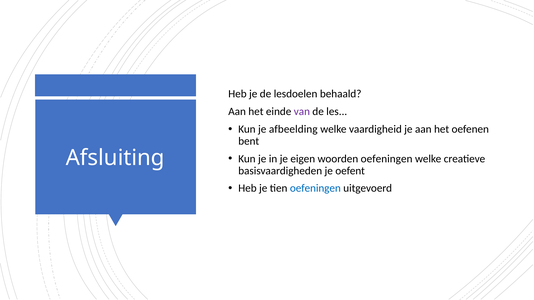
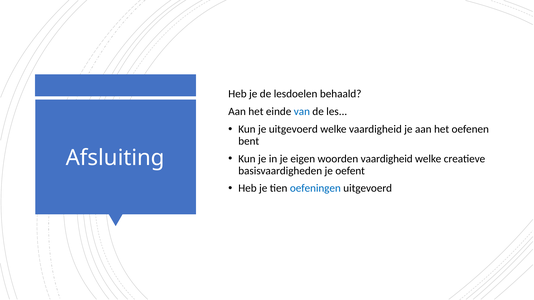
van colour: purple -> blue
je afbeelding: afbeelding -> uitgevoerd
woorden oefeningen: oefeningen -> vaardigheid
